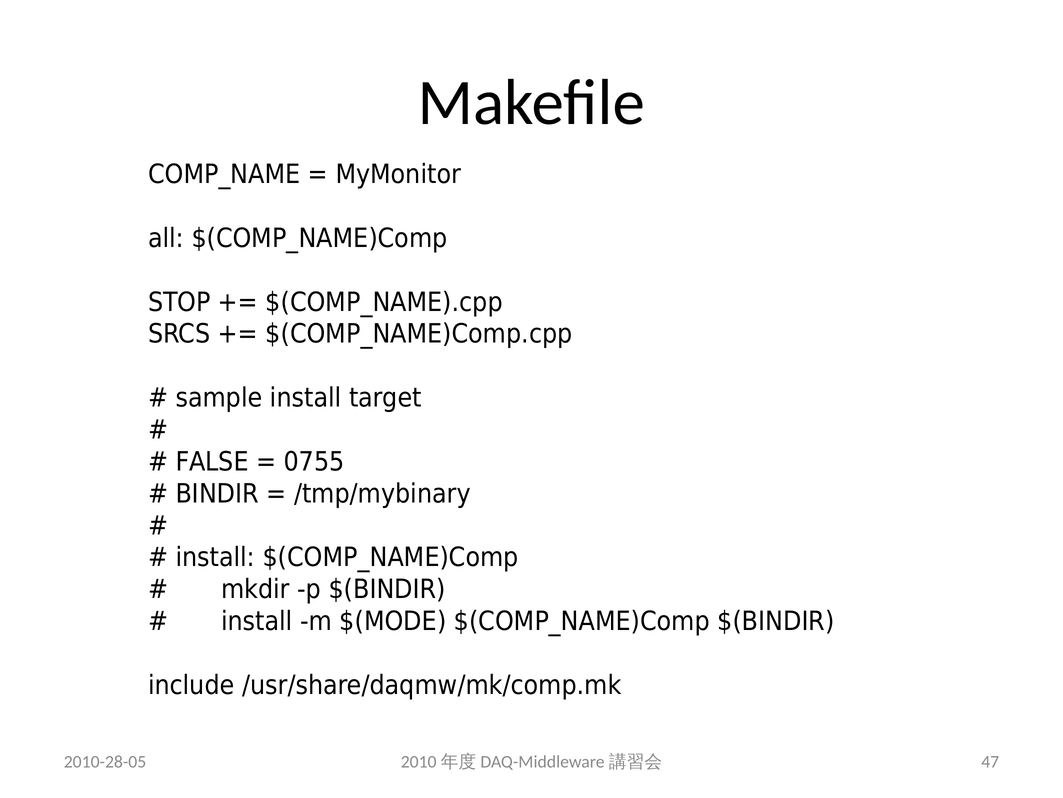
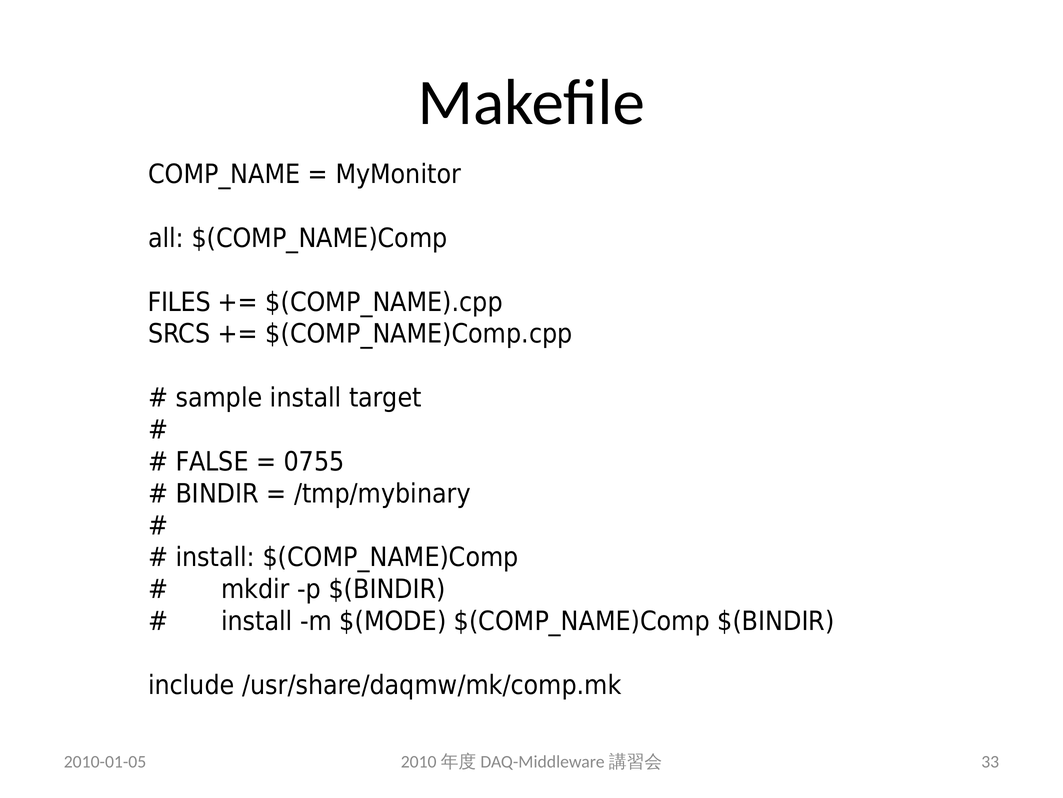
STOP: STOP -> FILES
2010-28-05: 2010-28-05 -> 2010-01-05
47: 47 -> 33
